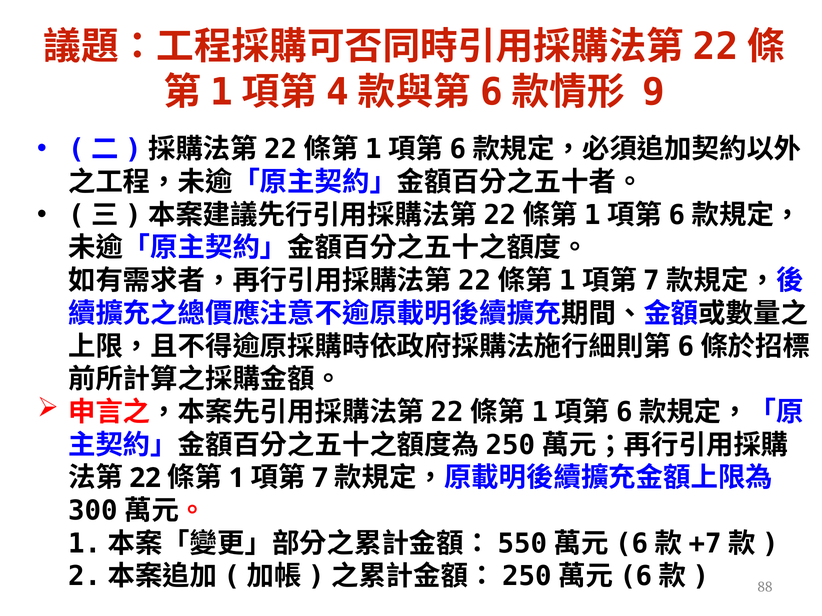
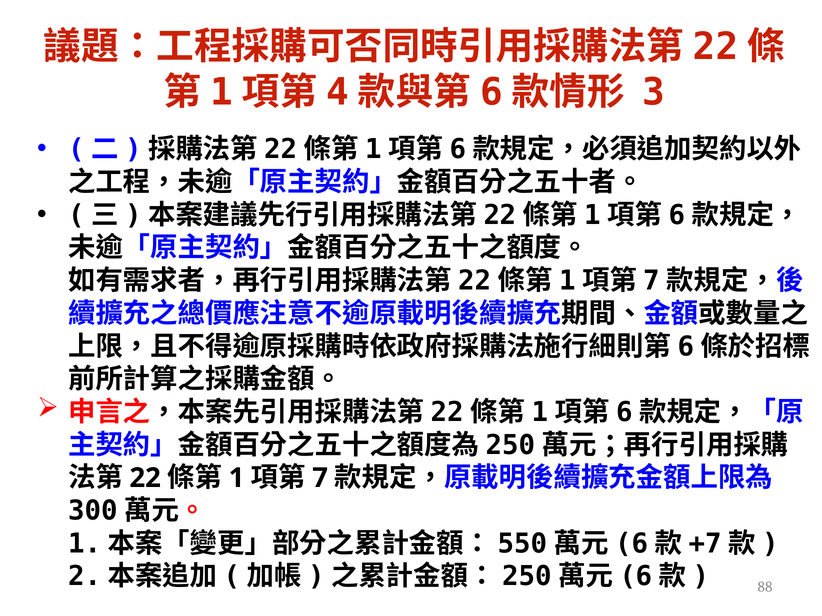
9: 9 -> 3
